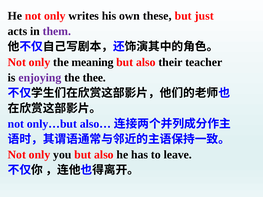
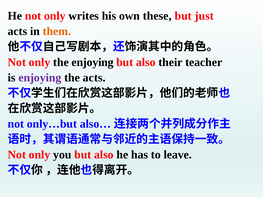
them colour: purple -> orange
the meaning: meaning -> enjoying
the thee: thee -> acts
